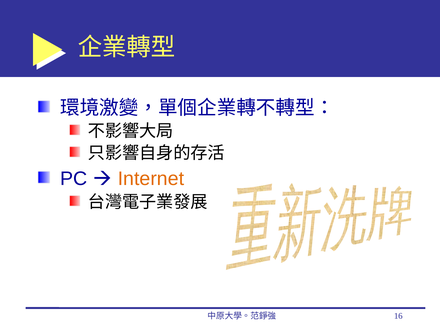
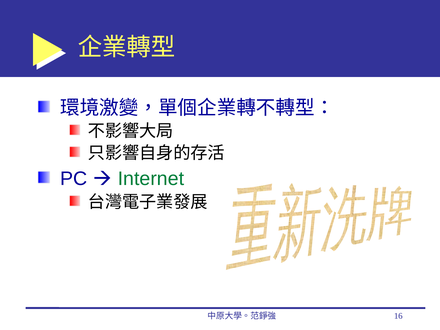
Internet colour: orange -> green
